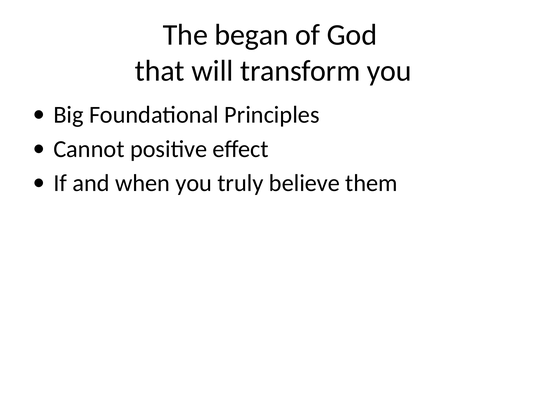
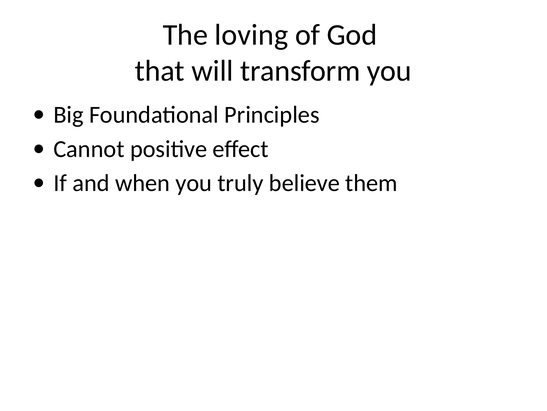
began: began -> loving
